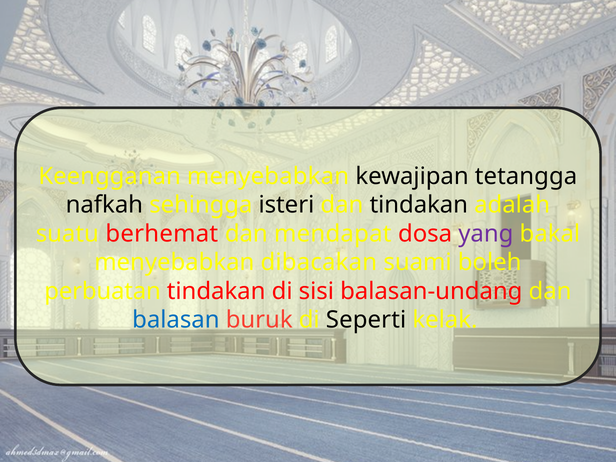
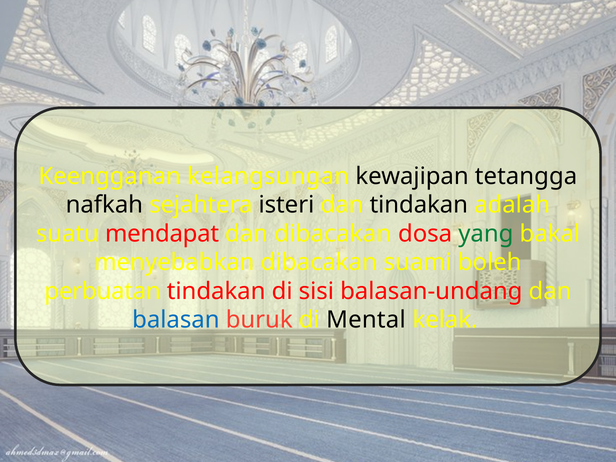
Keengganan menyebabkan: menyebabkan -> kelangsungan
sehingga: sehingga -> sejahtera
berhemat: berhemat -> mendapat
dan mendapat: mendapat -> dibacakan
yang colour: purple -> green
Seperti: Seperti -> Mental
